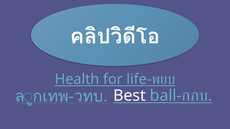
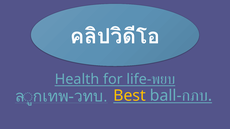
Best colour: white -> yellow
